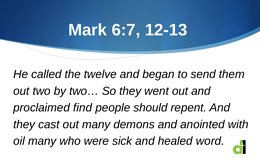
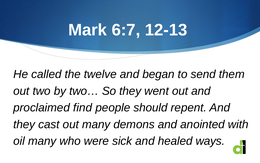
word: word -> ways
